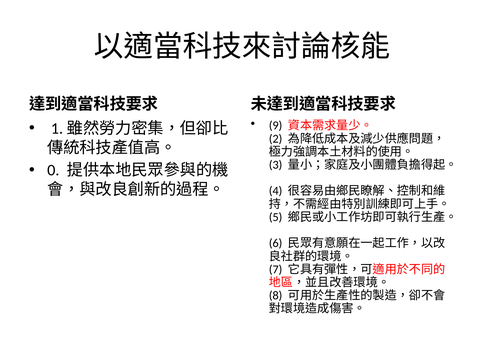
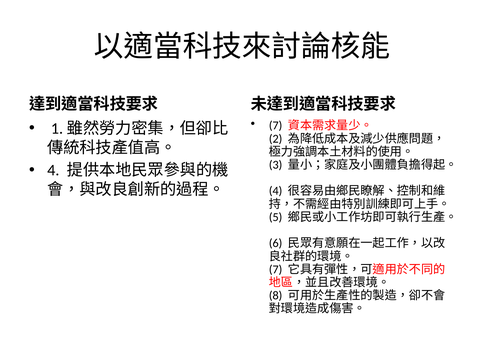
9 at (276, 126): 9 -> 7
0 at (53, 170): 0 -> 4
